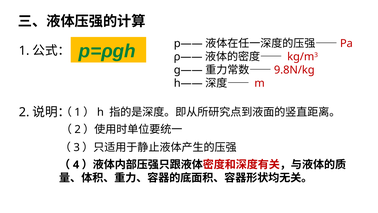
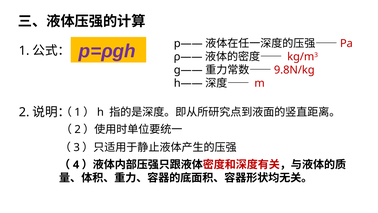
p=ρgh colour: green -> purple
